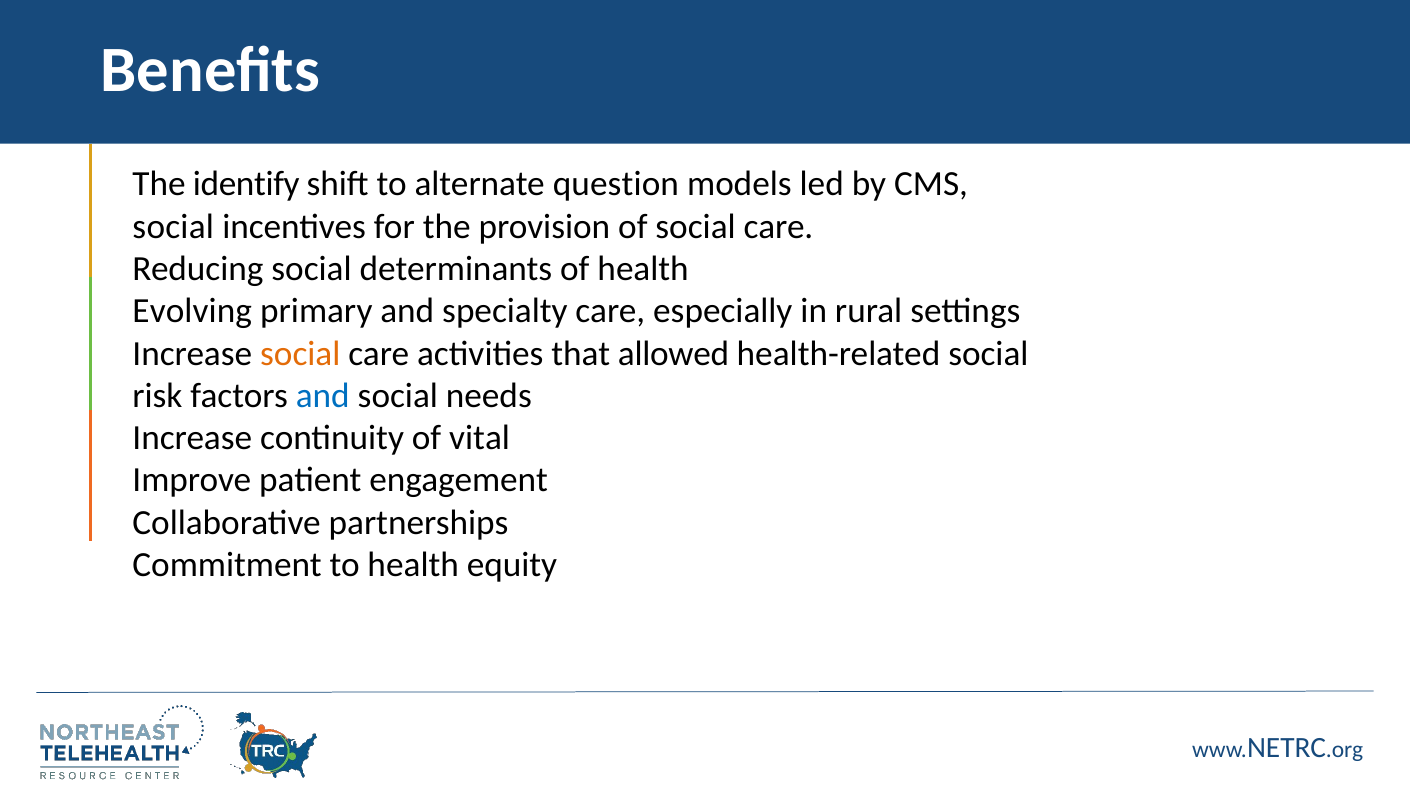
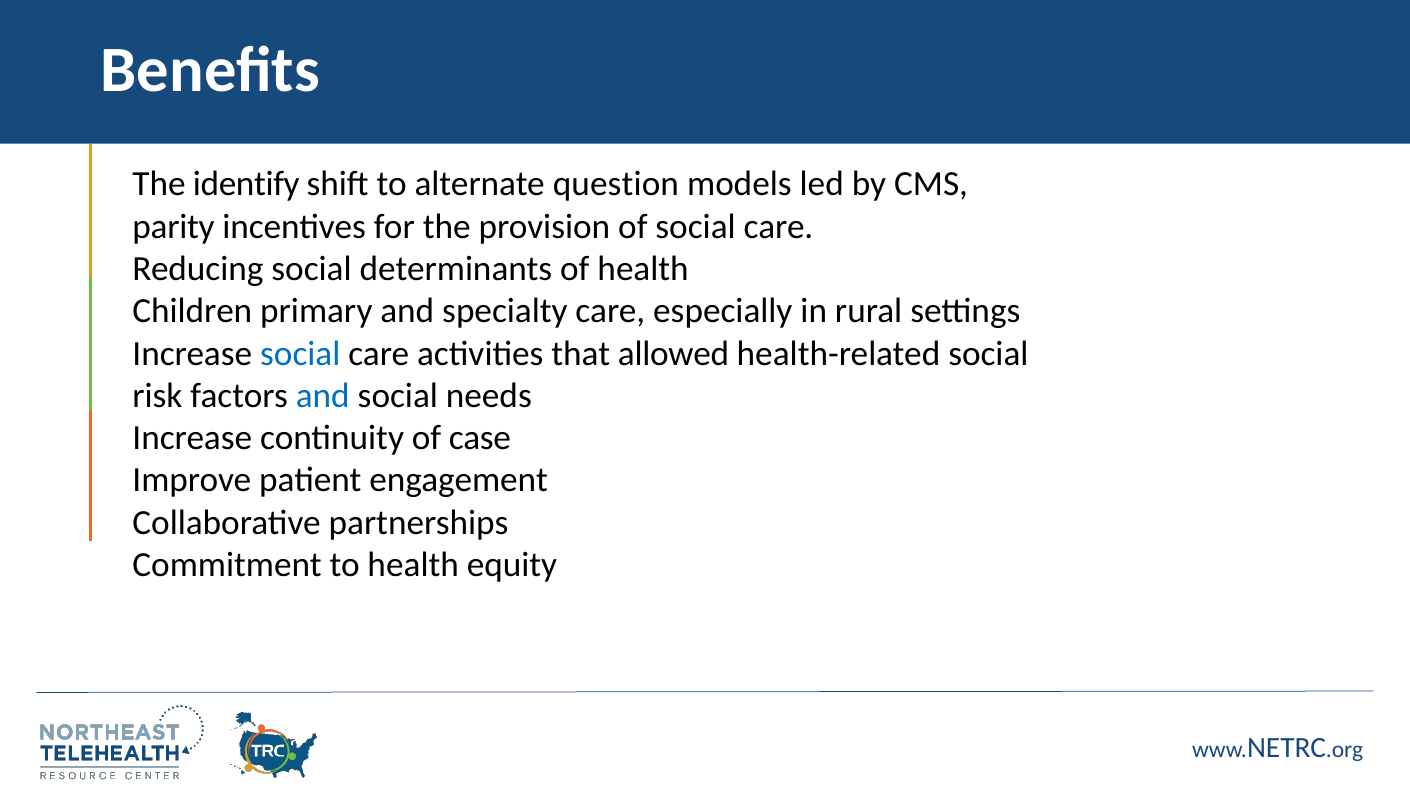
social at (173, 227): social -> parity
Evolving: Evolving -> Children
social at (300, 354) colour: orange -> blue
vital: vital -> case
